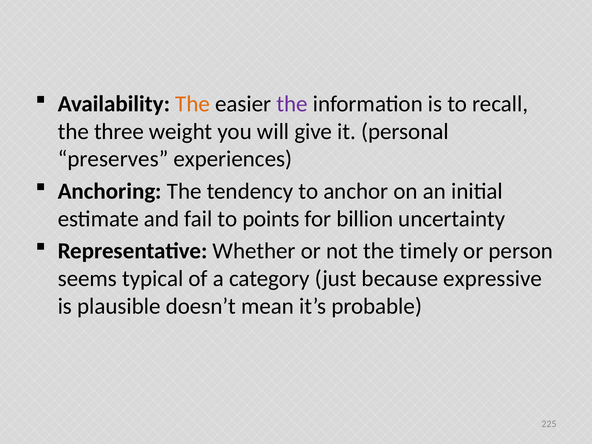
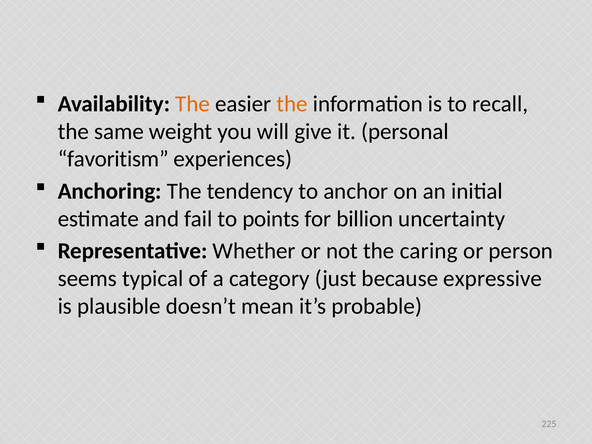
the at (292, 104) colour: purple -> orange
three: three -> same
preserves: preserves -> favoritism
timely: timely -> caring
